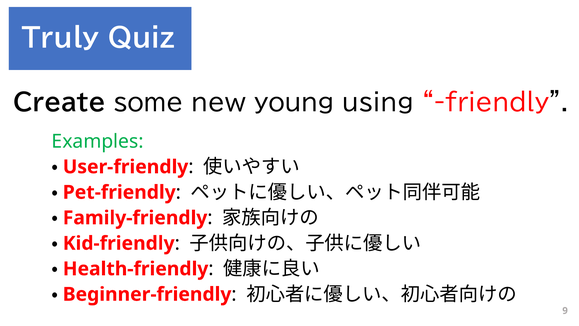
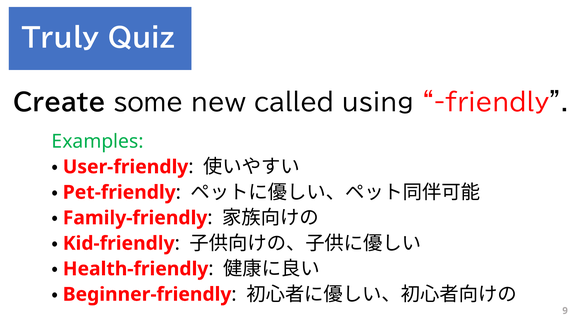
young: young -> called
